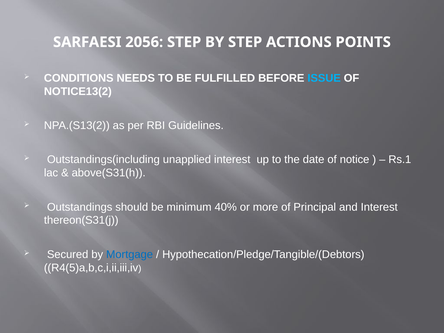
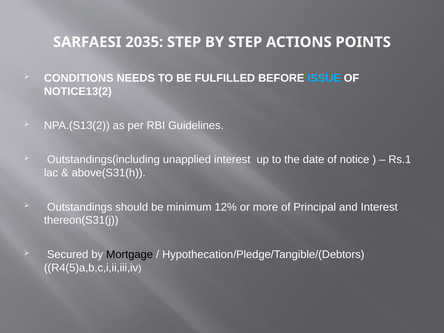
2056: 2056 -> 2035
40%: 40% -> 12%
Mortgage colour: blue -> black
